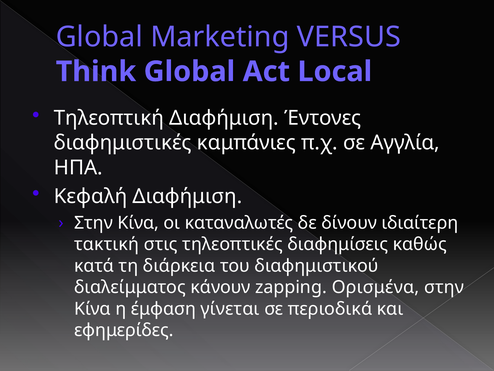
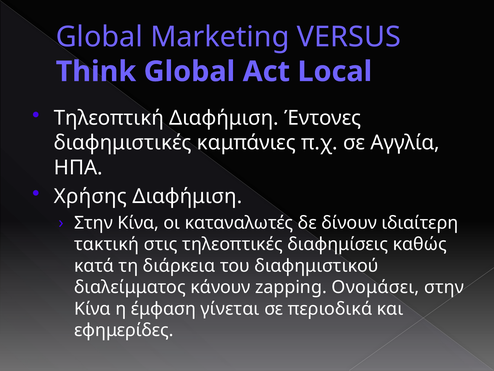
Κεφαλή: Κεφαλή -> Χρήσης
Ορισμένα: Ορισμένα -> Ονομάσει
